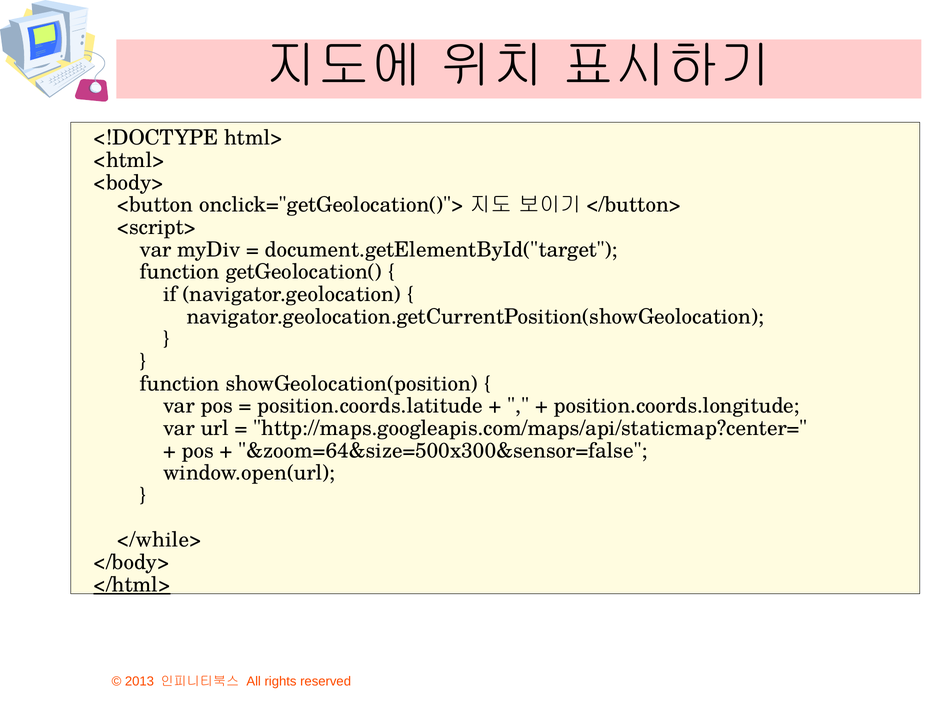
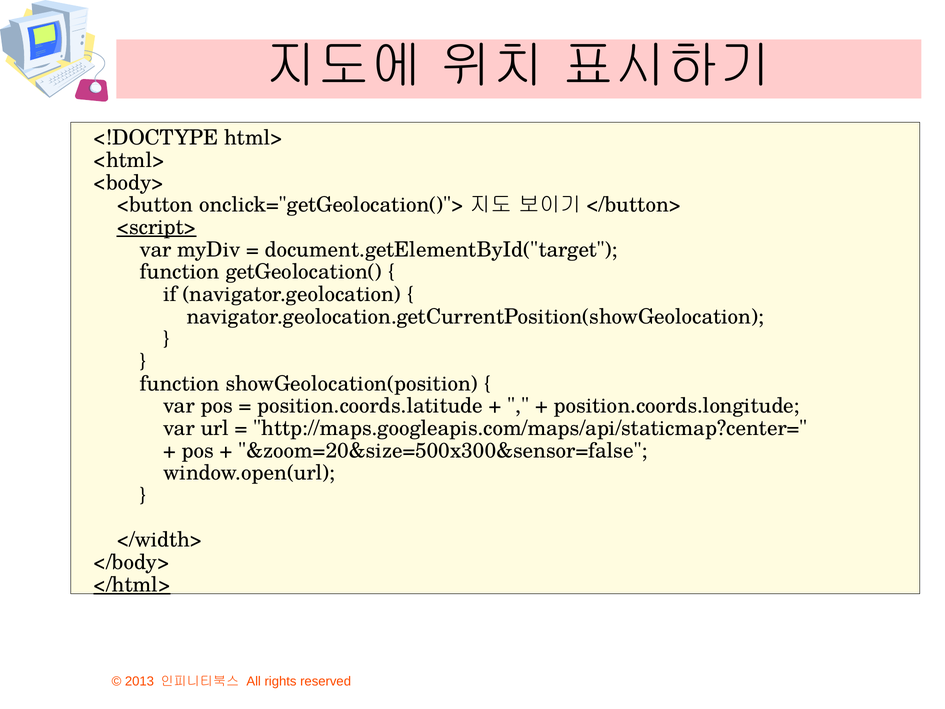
<script> underline: none -> present
&zoom=64&size=500x300&sensor=false: &zoom=64&size=500x300&sensor=false -> &zoom=20&size=500x300&sensor=false
</while>: </while> -> </width>
